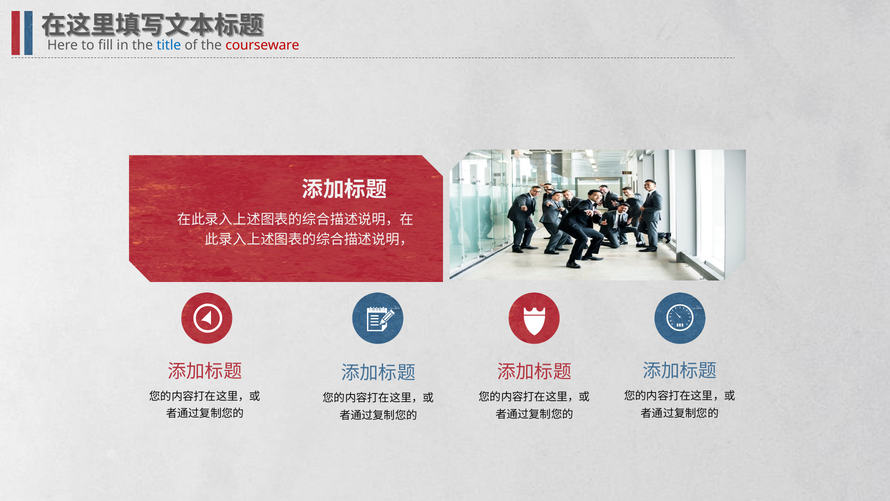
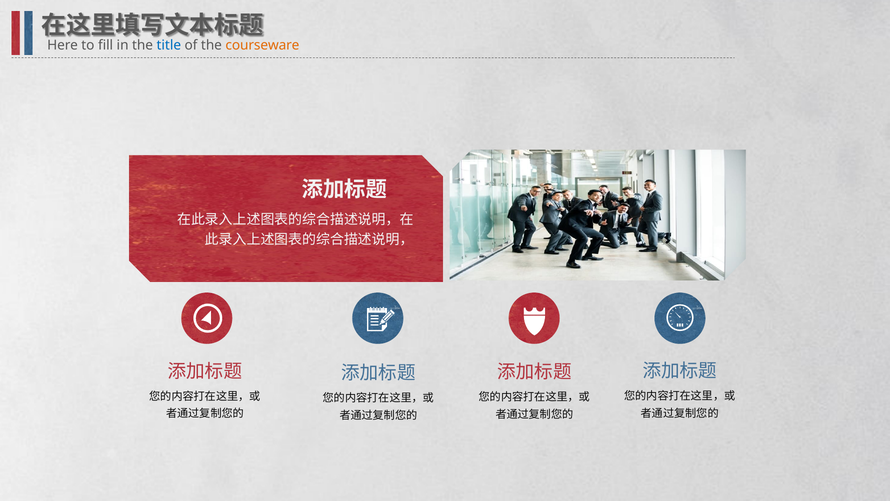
courseware colour: red -> orange
